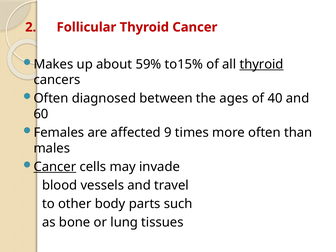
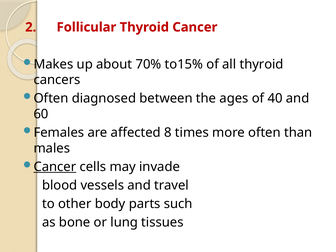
59%: 59% -> 70%
thyroid at (262, 64) underline: present -> none
9: 9 -> 8
